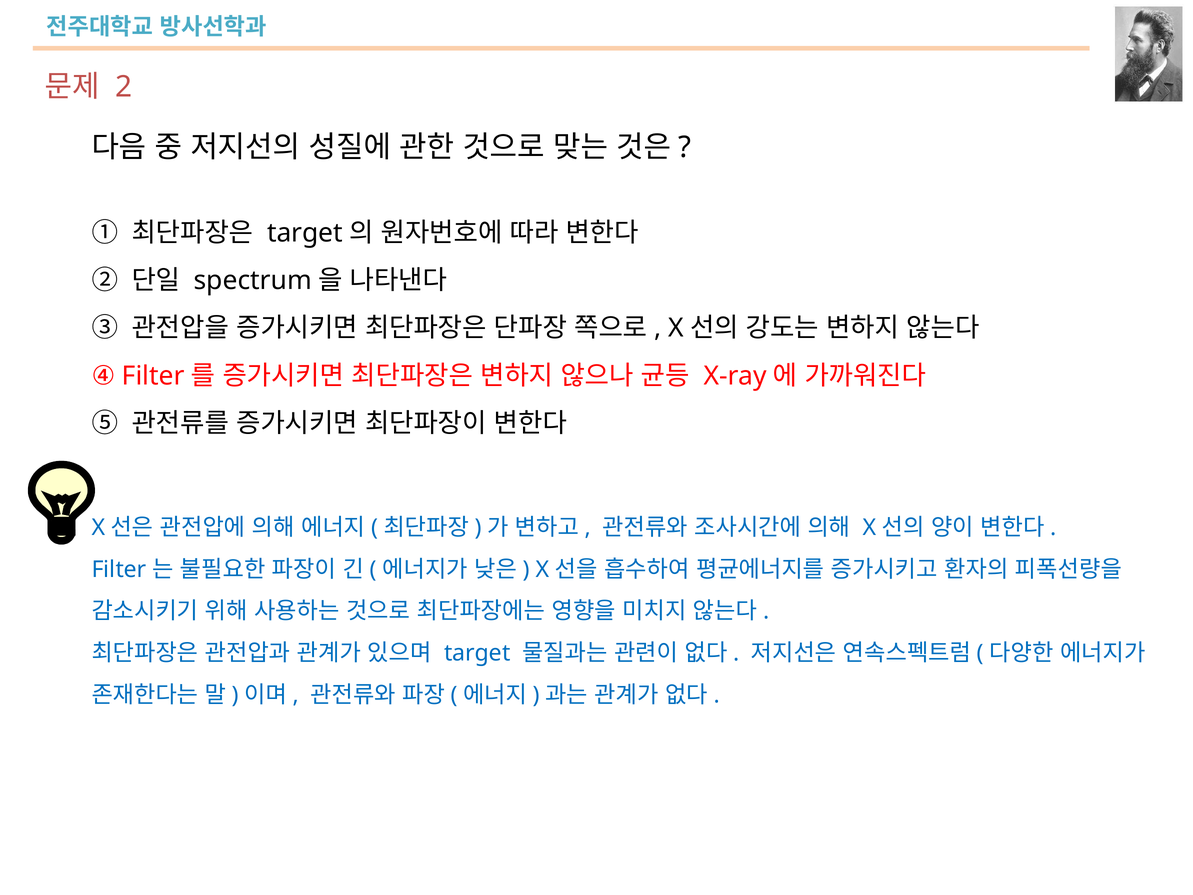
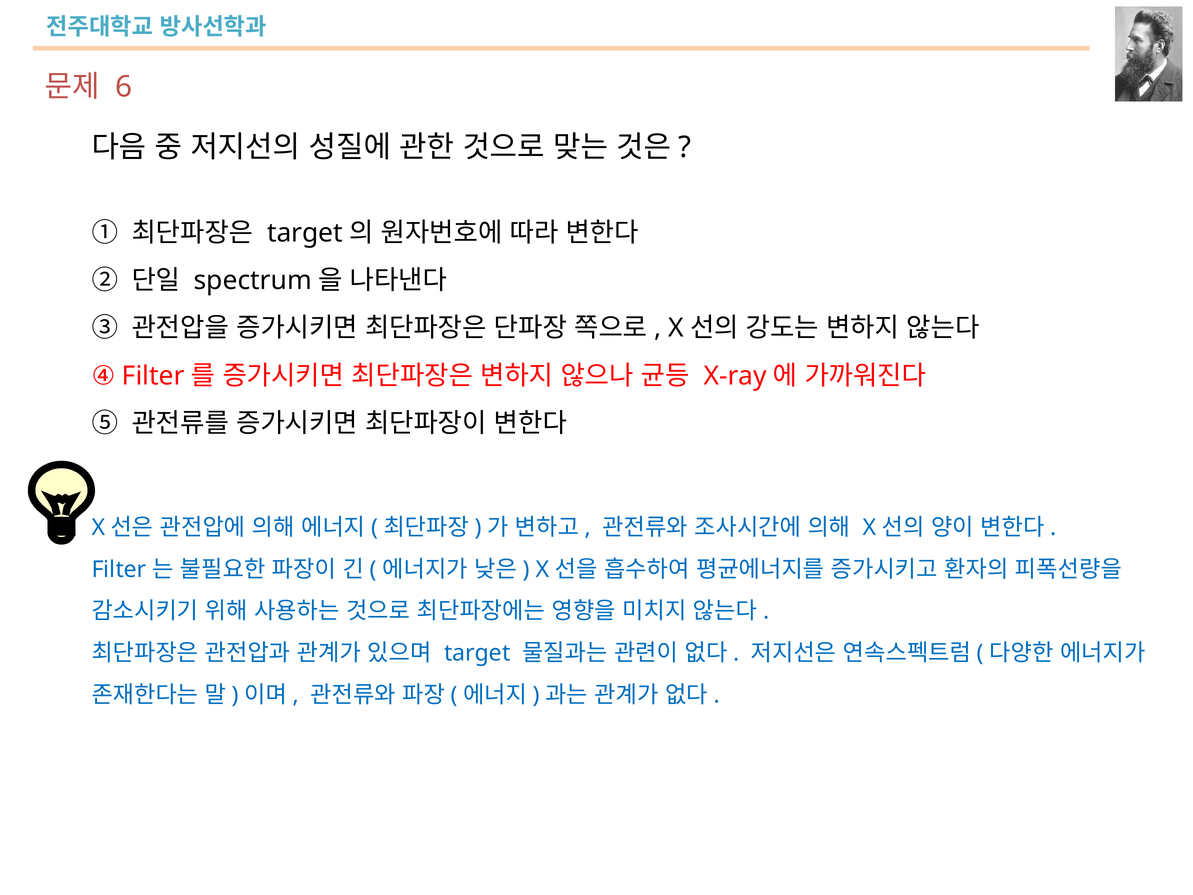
2: 2 -> 6
